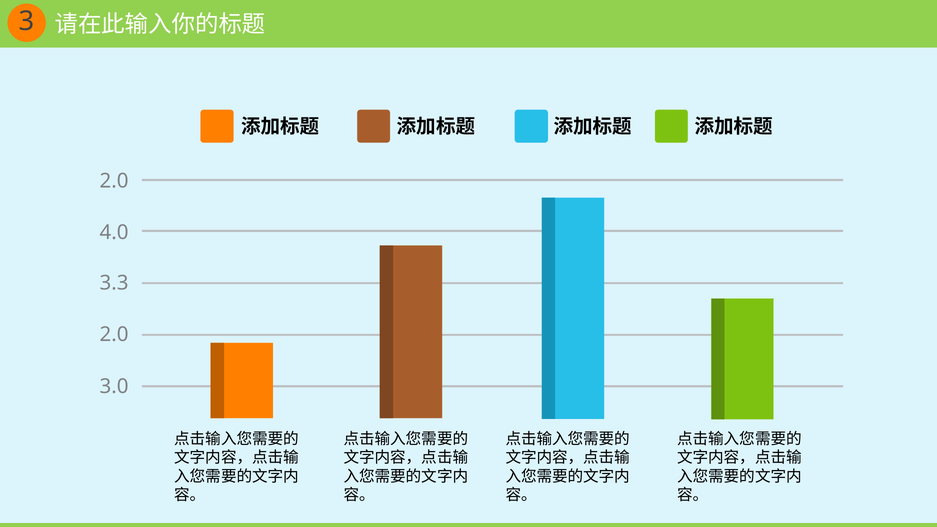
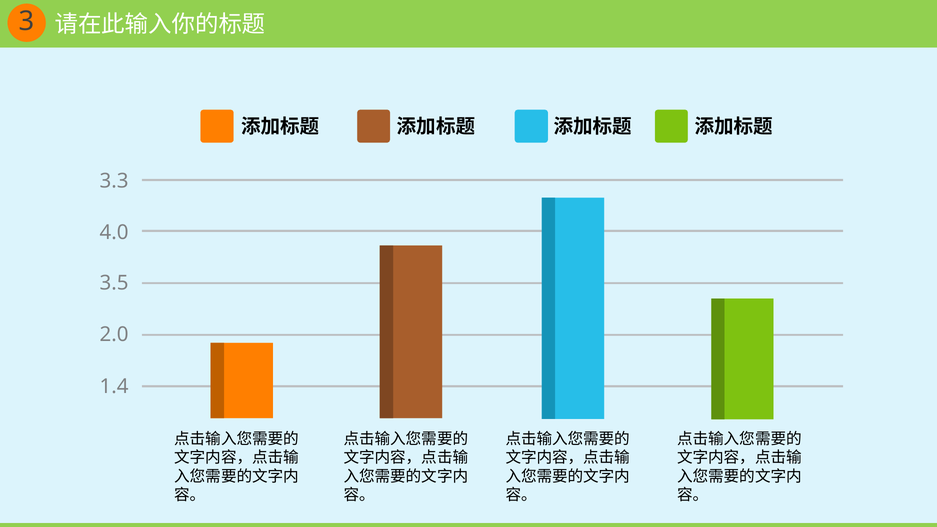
2.0 at (114, 181): 2.0 -> 3.3
3.3: 3.3 -> 3.5
3.0: 3.0 -> 1.4
